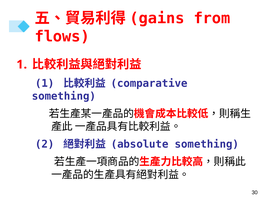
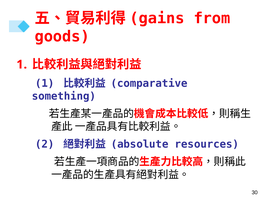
flows: flows -> goods
absolute something: something -> resources
